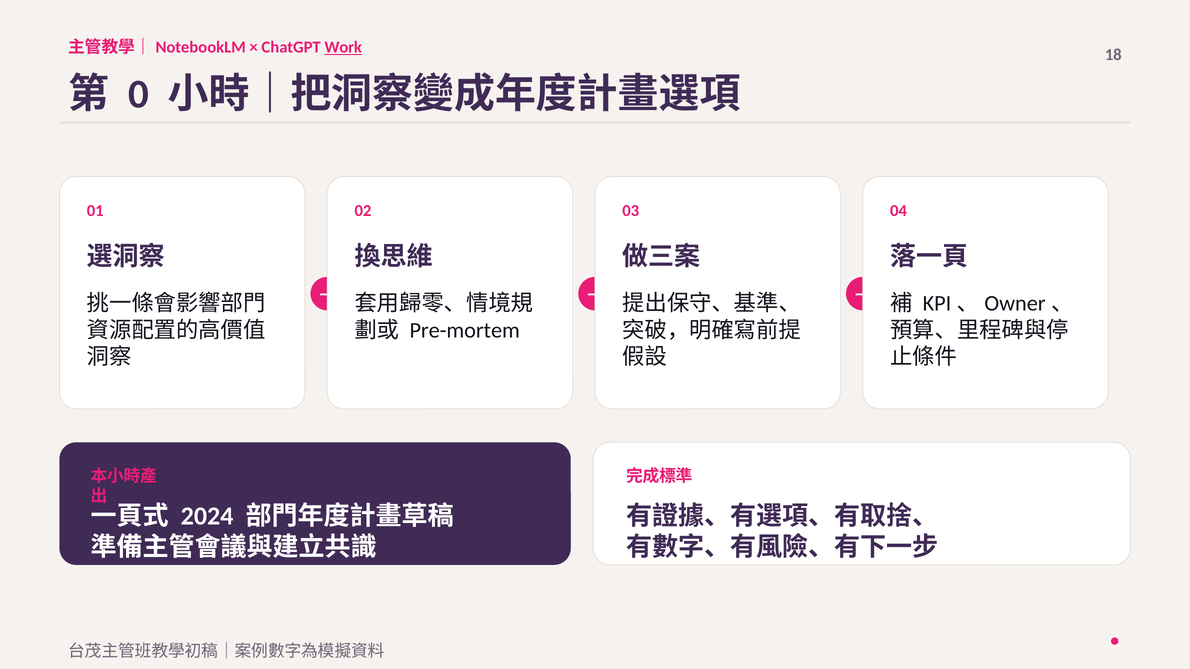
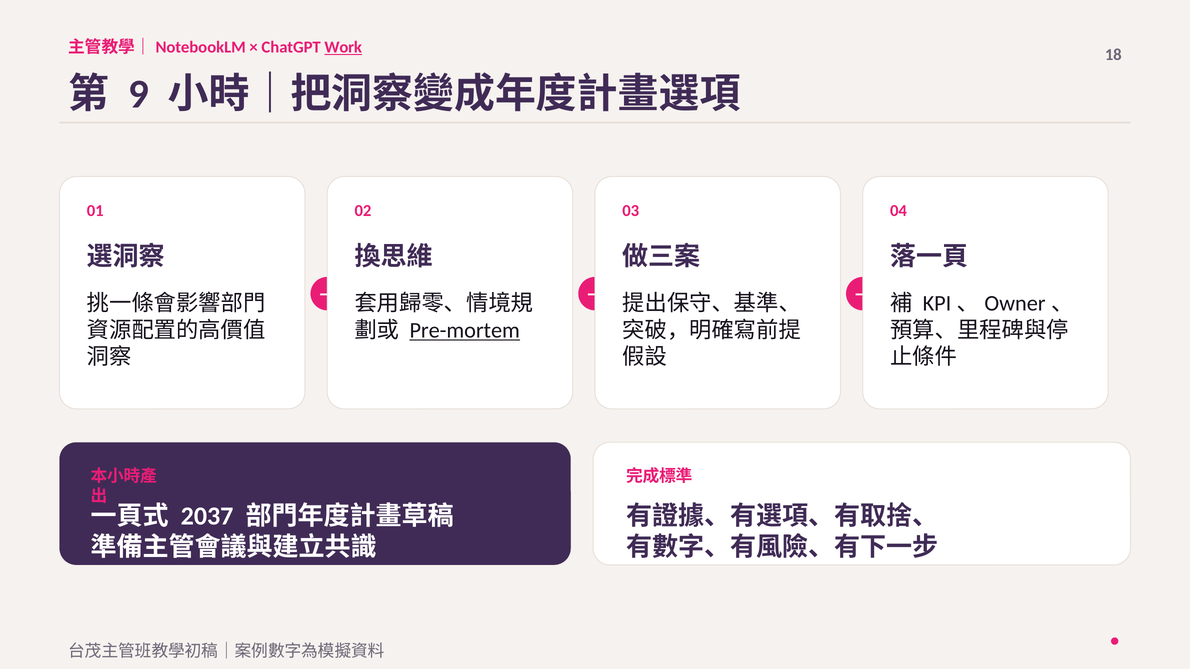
0: 0 -> 9
Pre-mortem underline: none -> present
2024: 2024 -> 2037
